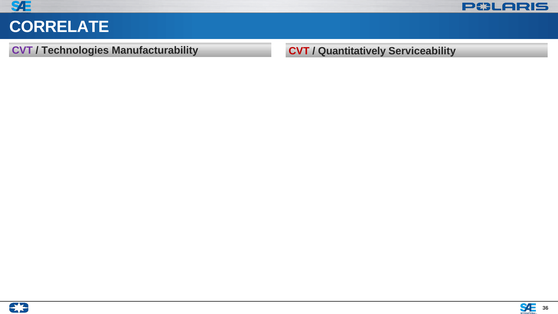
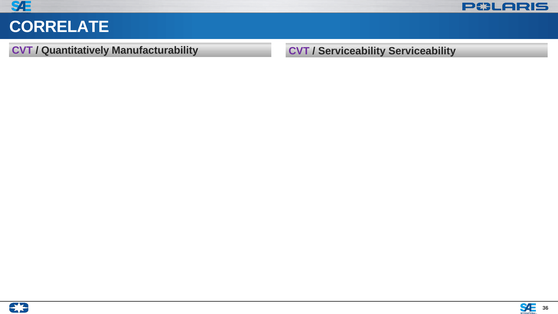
Technologies: Technologies -> Quantitatively
CVT at (299, 51) colour: red -> purple
Quantitatively at (352, 51): Quantitatively -> Serviceability
